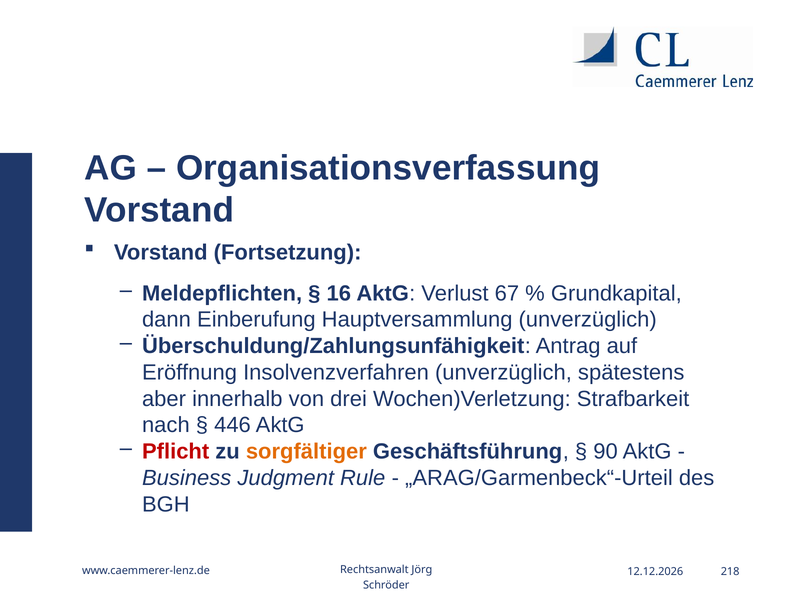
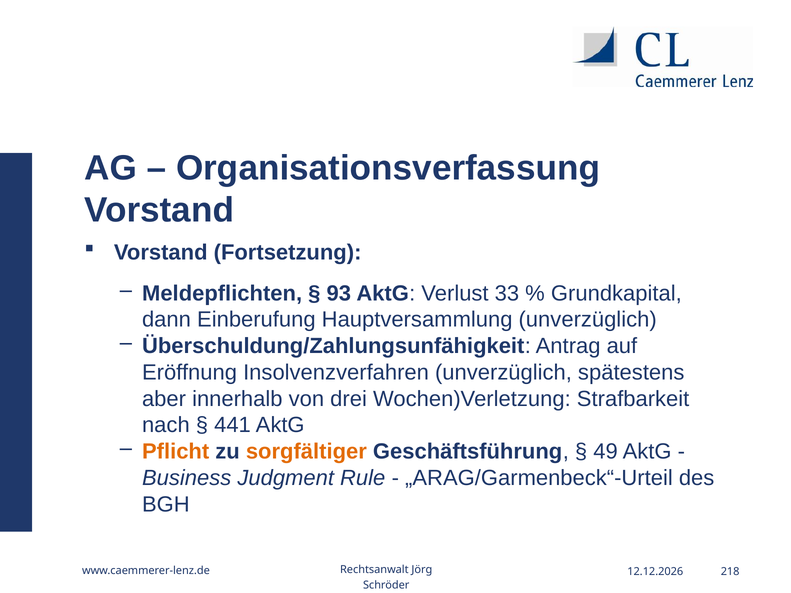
16: 16 -> 93
67: 67 -> 33
446: 446 -> 441
Pflicht colour: red -> orange
90: 90 -> 49
